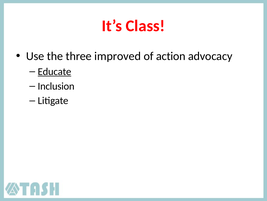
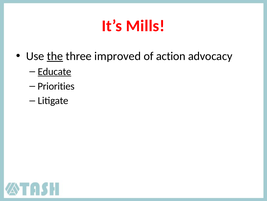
Class: Class -> Mills
the underline: none -> present
Inclusion: Inclusion -> Priorities
